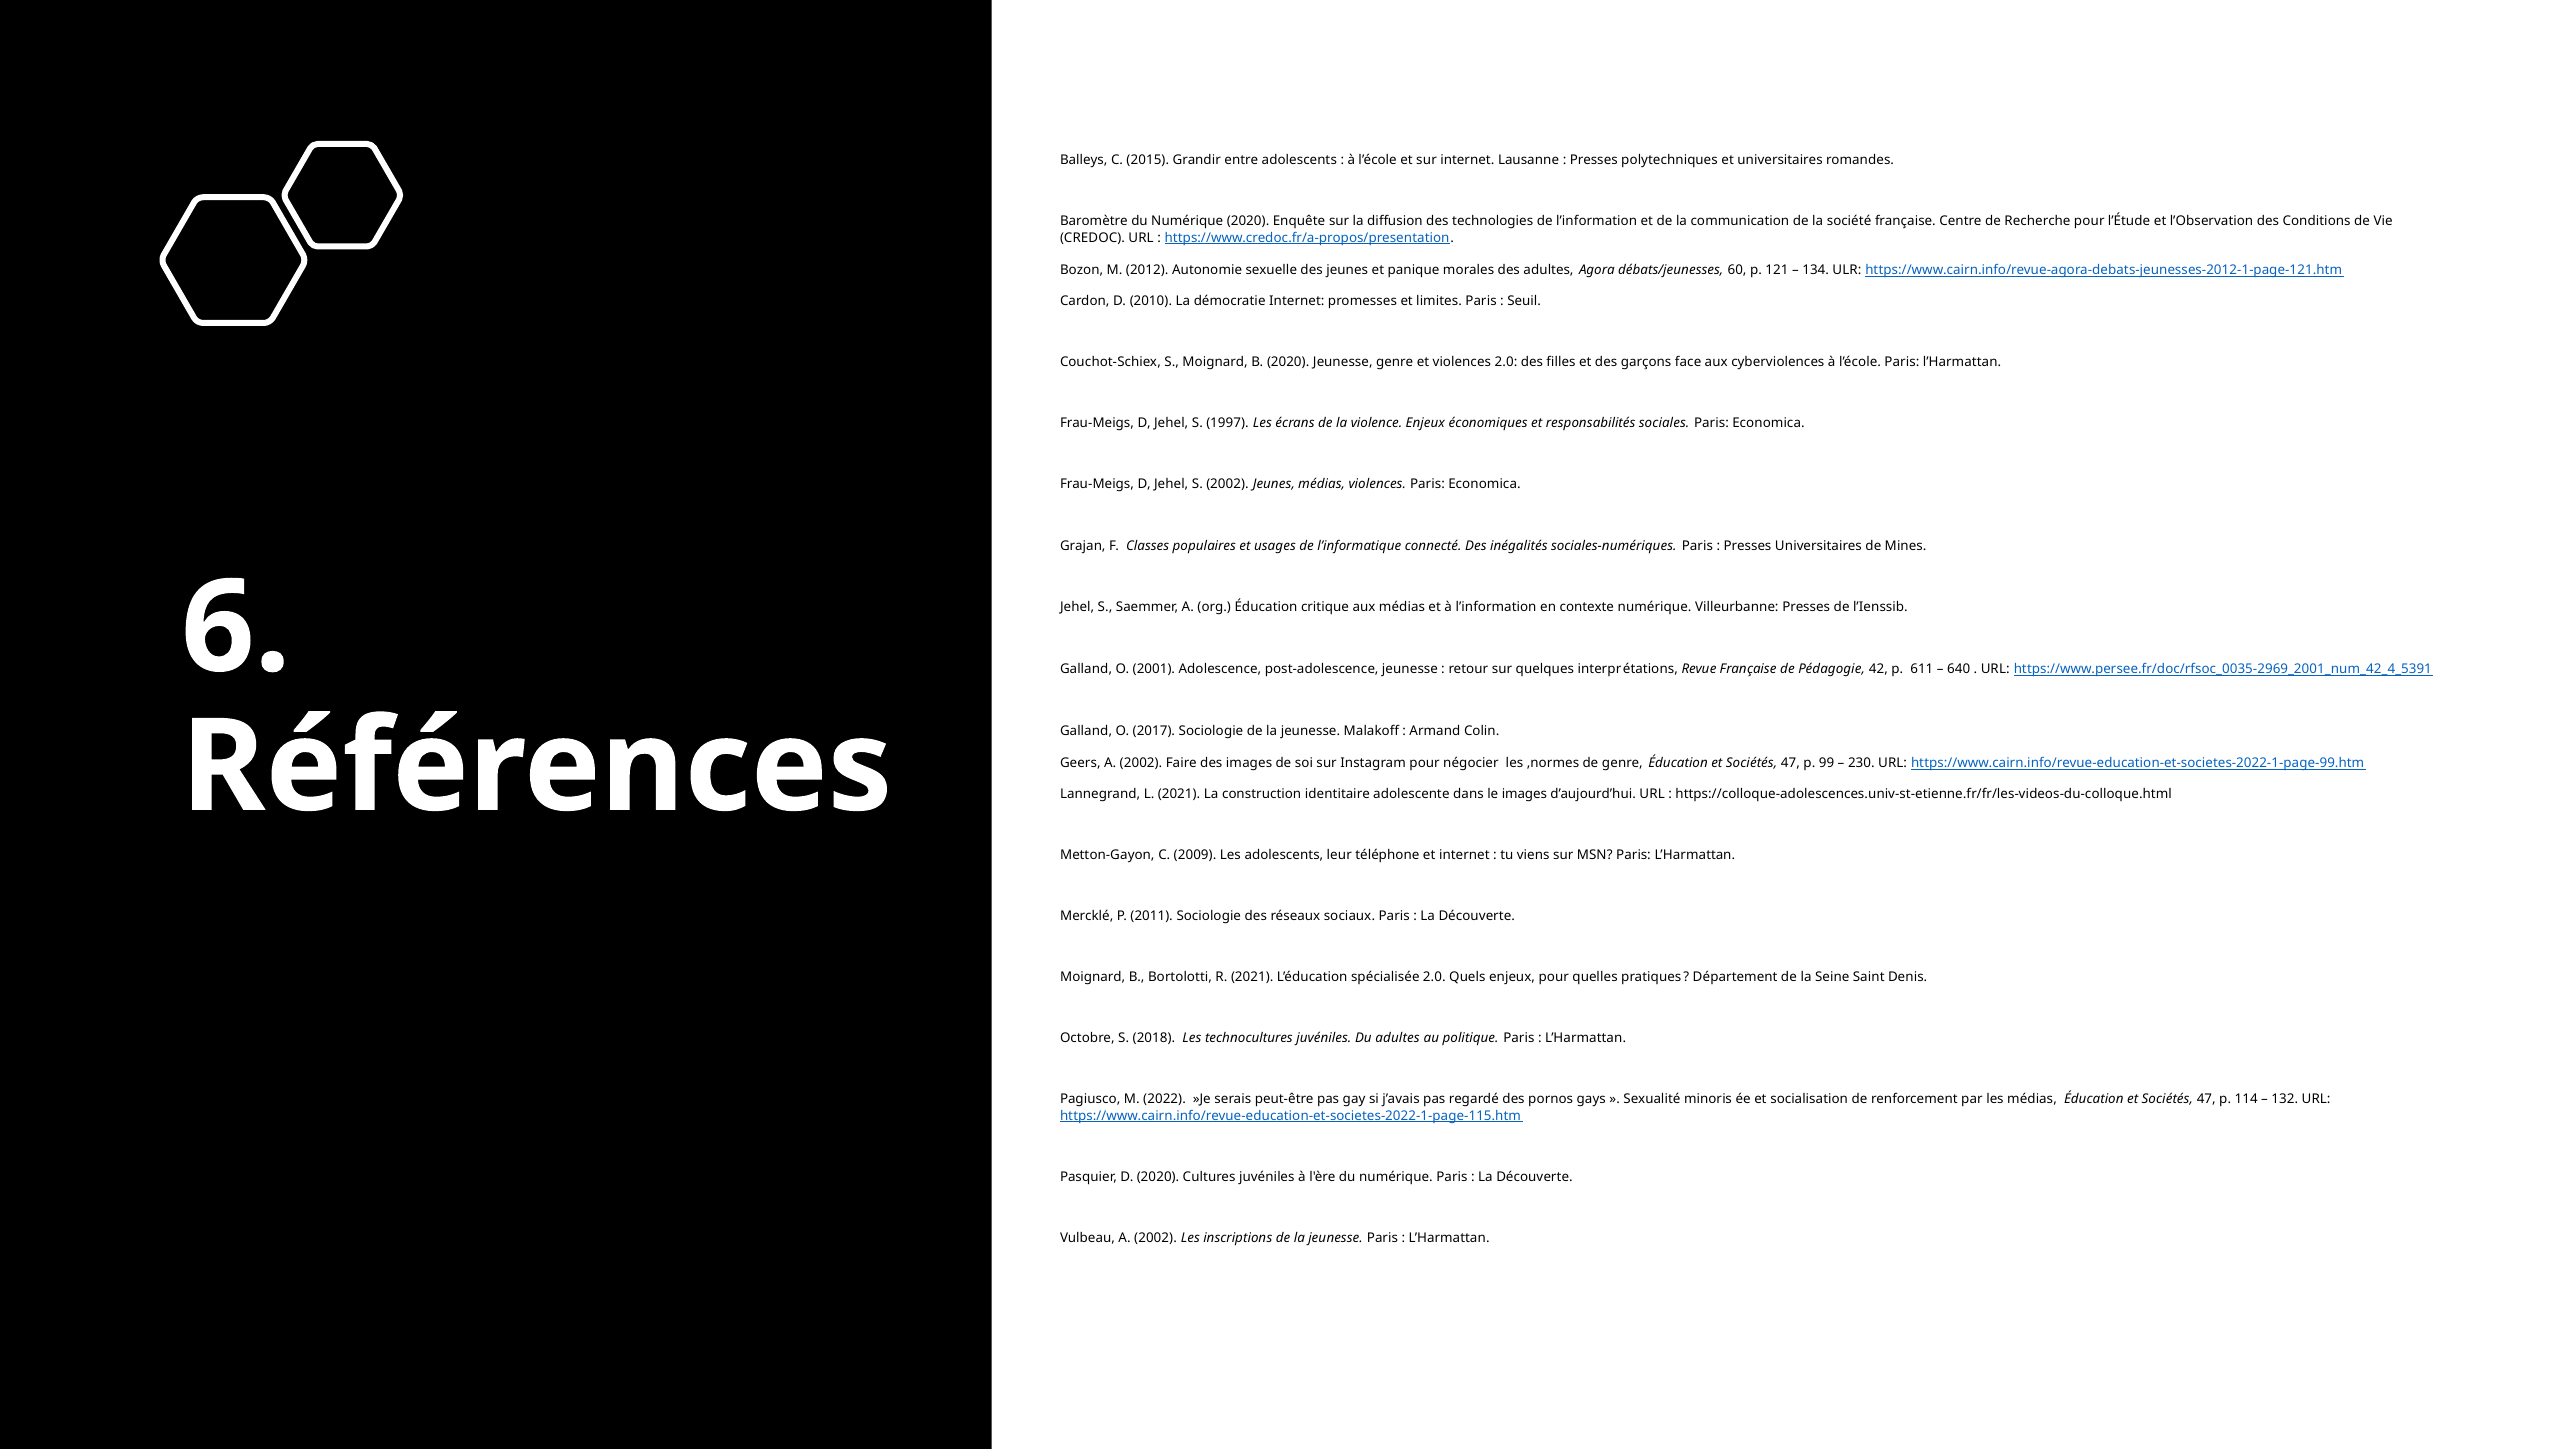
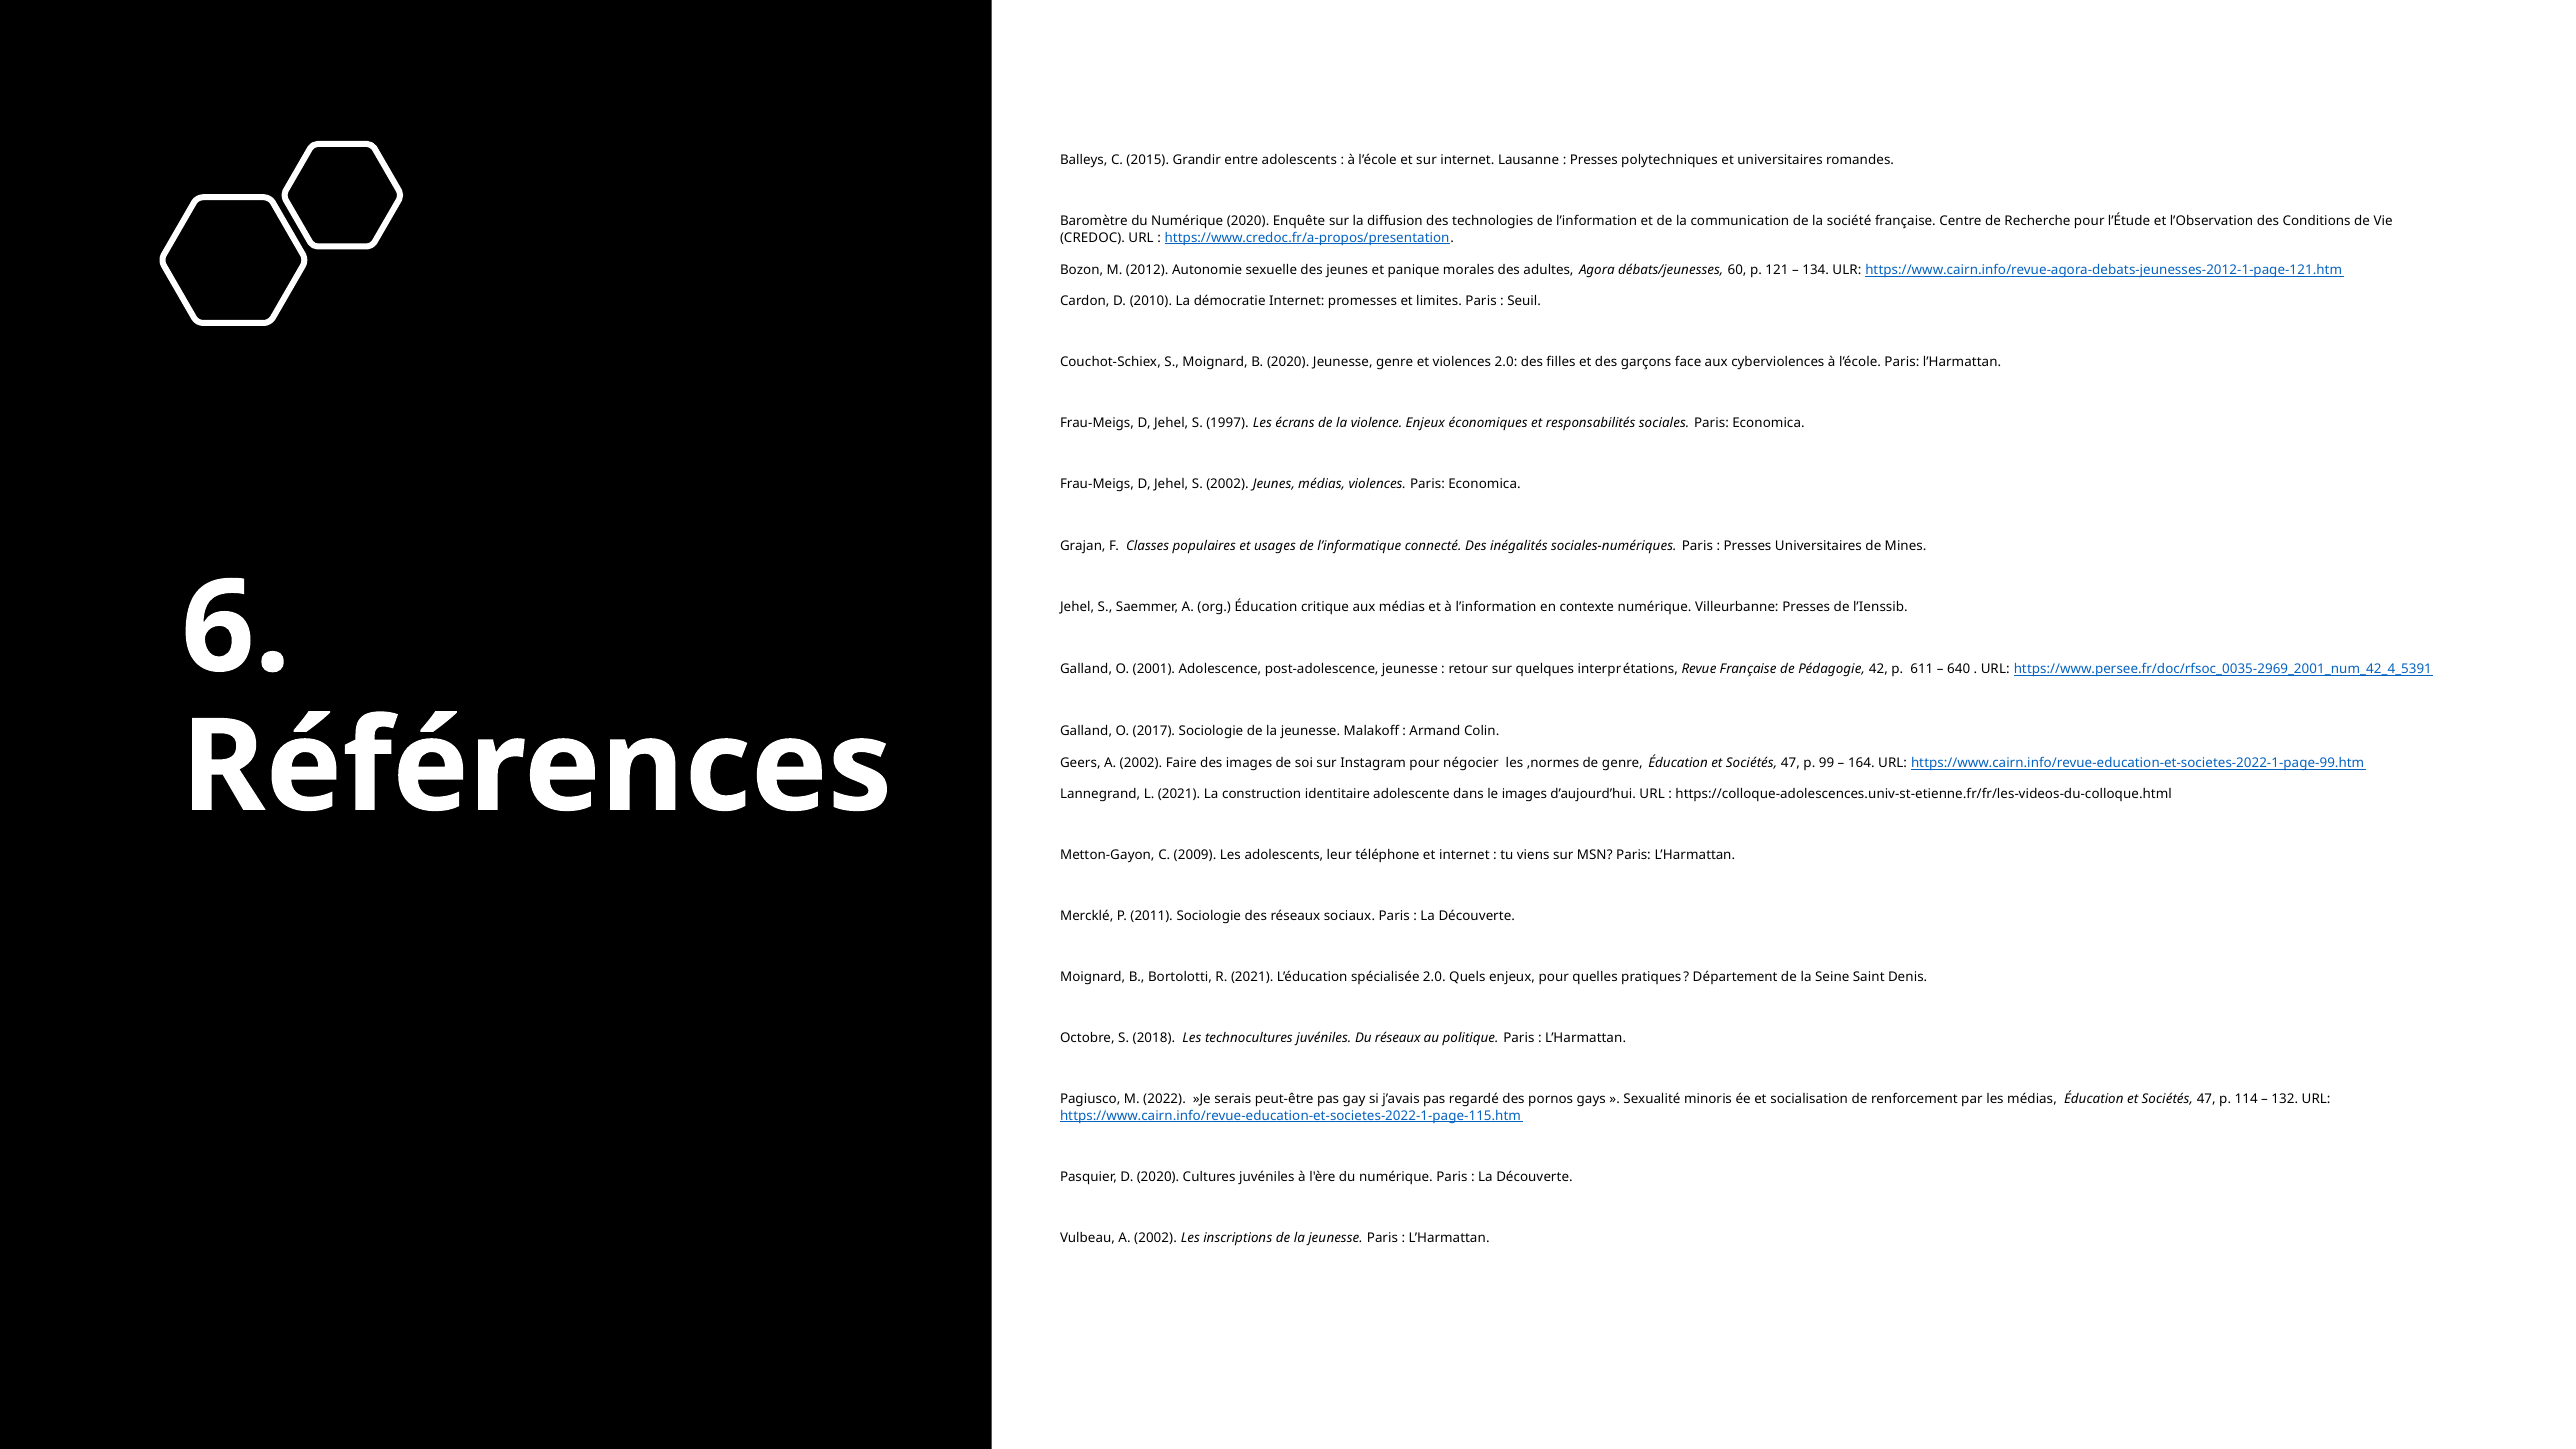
230: 230 -> 164
Du adultes: adultes -> réseaux
